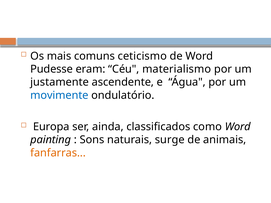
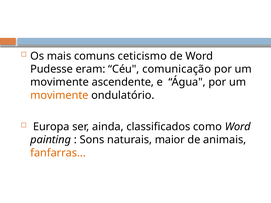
materialismo: materialismo -> comunicação
justamente at (60, 82): justamente -> movimente
movimente at (59, 95) colour: blue -> orange
surge: surge -> maior
